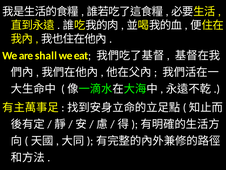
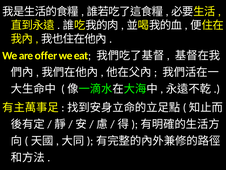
shall: shall -> offer
